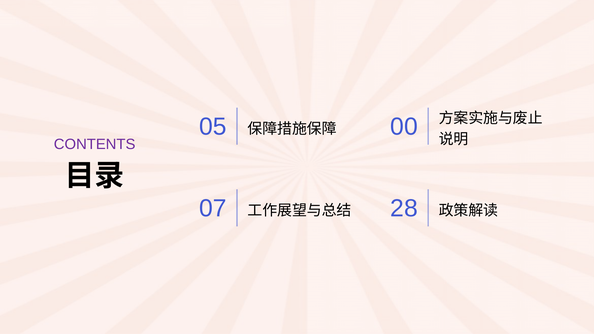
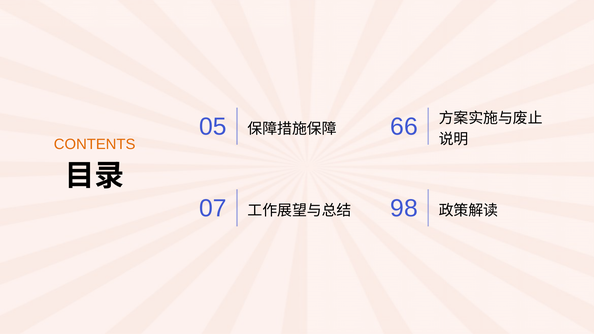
00: 00 -> 66
CONTENTS colour: purple -> orange
28: 28 -> 98
